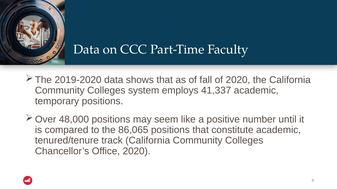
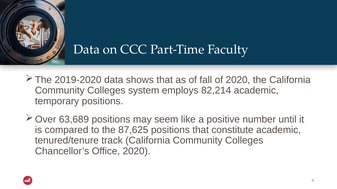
41,337: 41,337 -> 82,214
48,000: 48,000 -> 63,689
86,065: 86,065 -> 87,625
